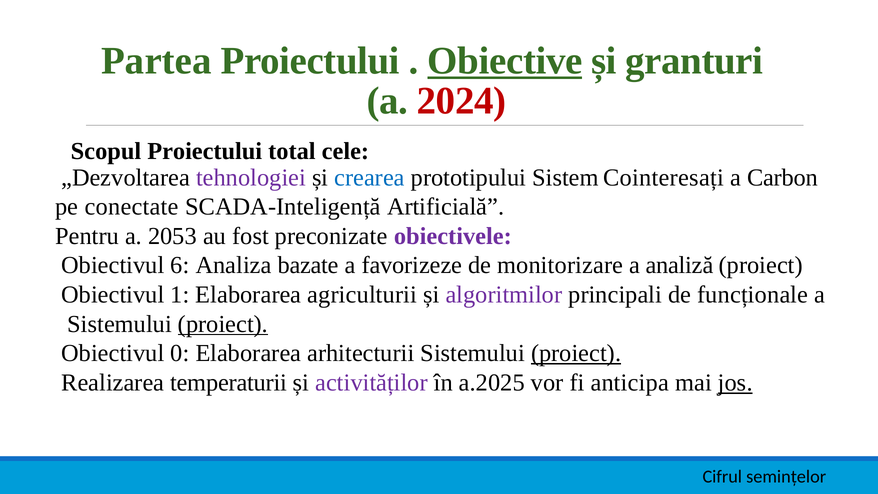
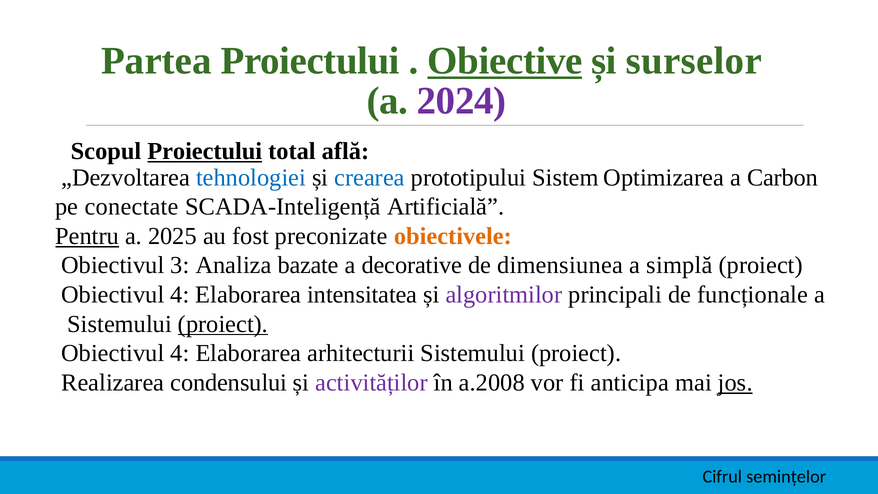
granturi: granturi -> surselor
2024 colour: red -> purple
Proiectului at (205, 151) underline: none -> present
cele: cele -> află
tehnologiei colour: purple -> blue
Cointeresați: Cointeresați -> Optimizarea
Pentru underline: none -> present
2053: 2053 -> 2025
obiectivele colour: purple -> orange
6: 6 -> 3
favorizeze: favorizeze -> decorative
monitorizare: monitorizare -> dimensiunea
analiză: analiză -> simplă
1 at (180, 295): 1 -> 4
agriculturii: agriculturii -> intensitatea
0 at (180, 353): 0 -> 4
proiect at (576, 353) underline: present -> none
temperaturii: temperaturii -> condensului
a.2025: a.2025 -> a.2008
